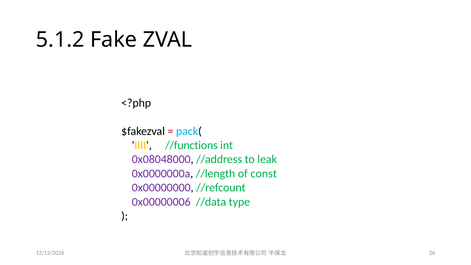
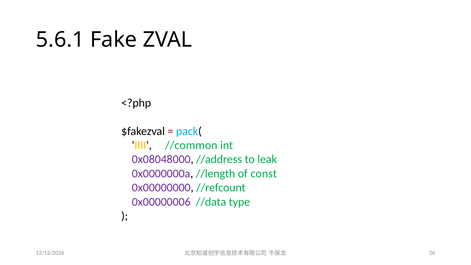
5.1.2: 5.1.2 -> 5.6.1
//functions: //functions -> //common
